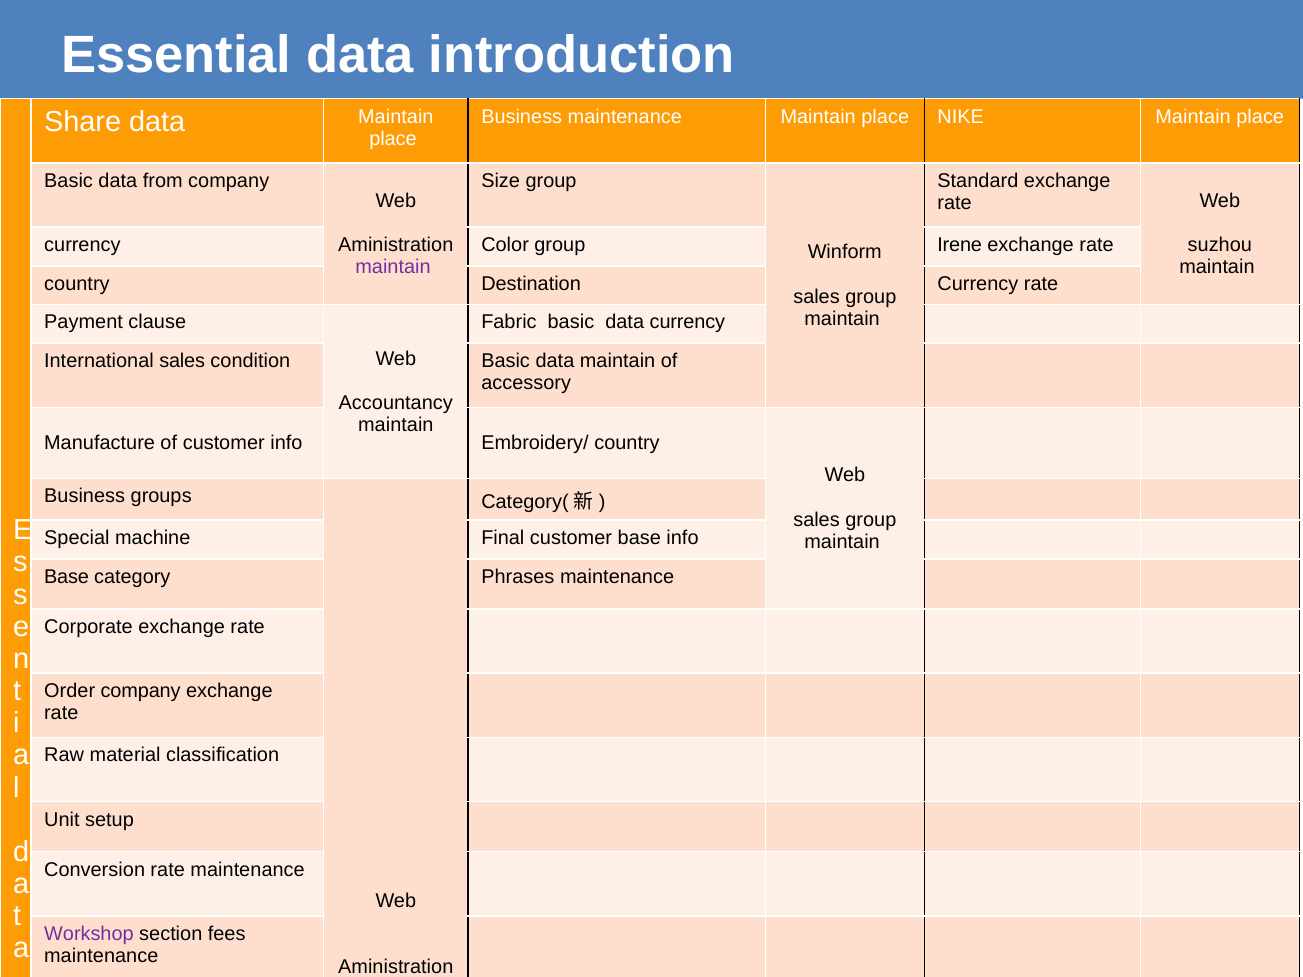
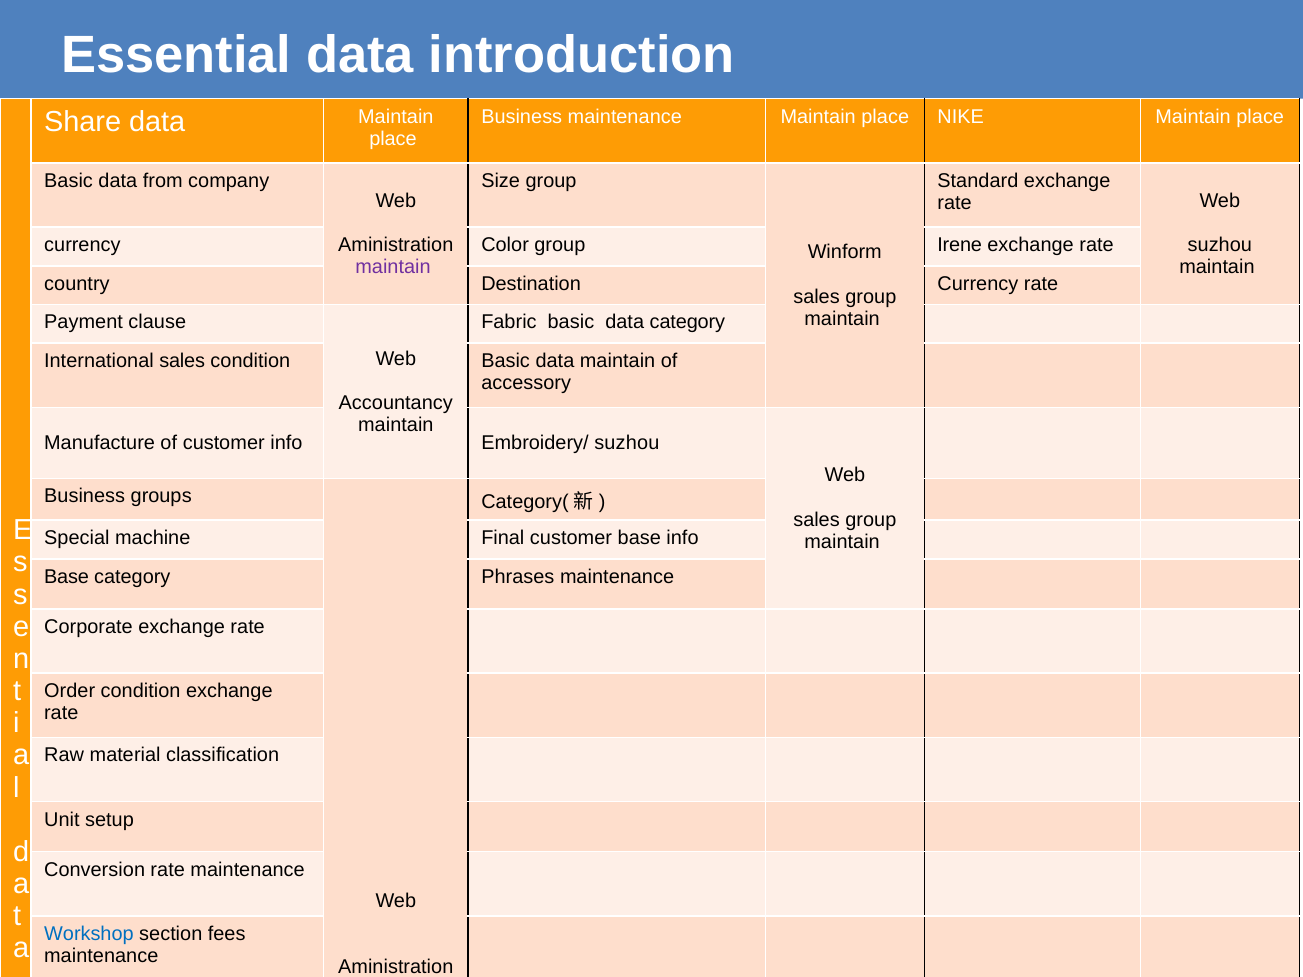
data currency: currency -> category
Embroidery/ country: country -> suzhou
Order company: company -> condition
Workshop colour: purple -> blue
